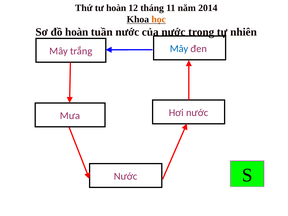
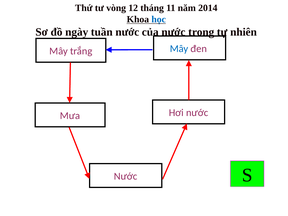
tư hoàn: hoàn -> vòng
học colour: orange -> blue
đồ hoàn: hoàn -> ngày
